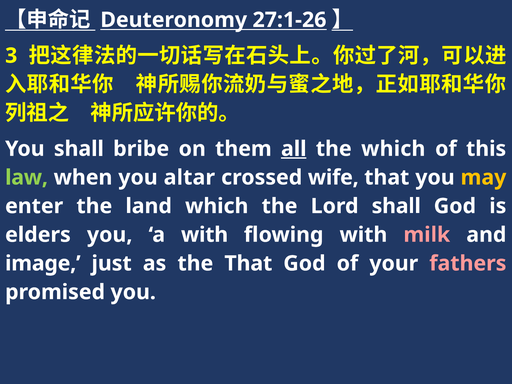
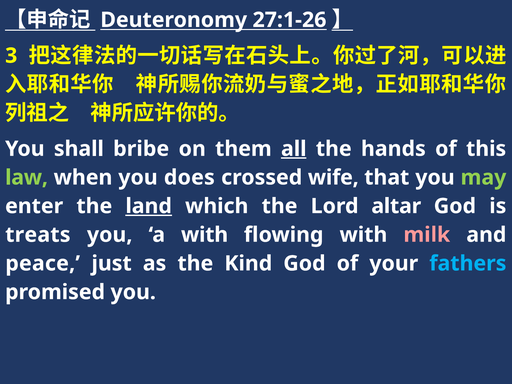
the which: which -> hands
altar: altar -> does
may colour: yellow -> light green
land underline: none -> present
Lord shall: shall -> altar
elders: elders -> treats
image: image -> peace
the That: That -> Kind
fathers colour: pink -> light blue
